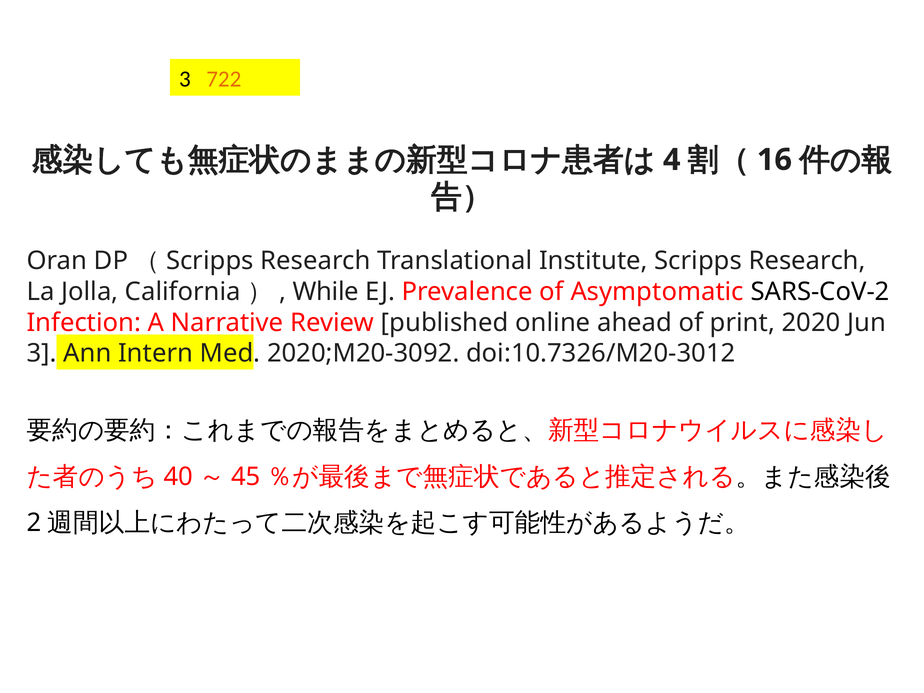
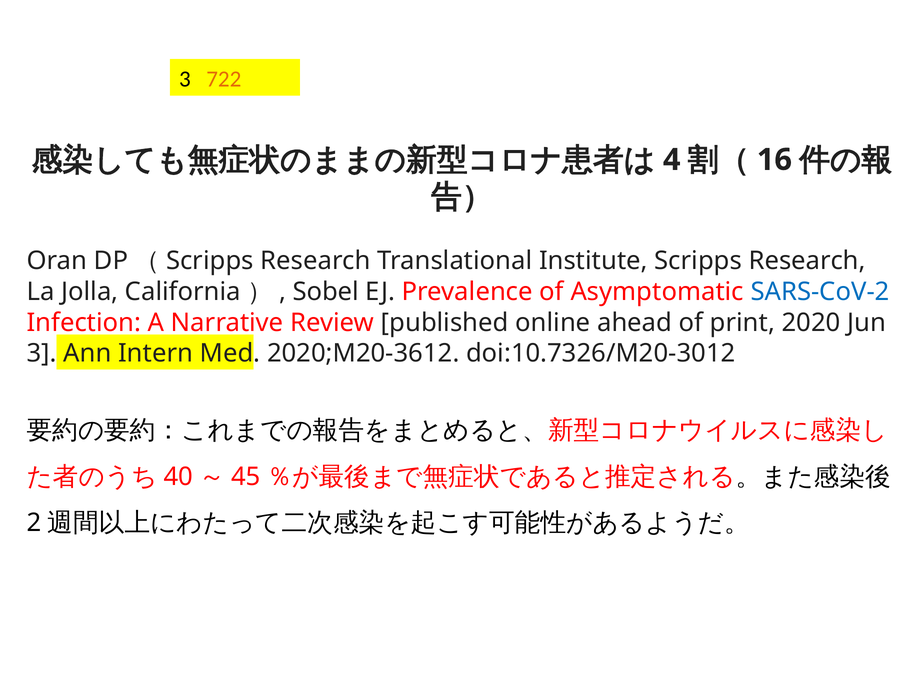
While: While -> Sobel
SARS-CoV-2 colour: black -> blue
2020;M20-3092: 2020;M20-3092 -> 2020;M20-3612
